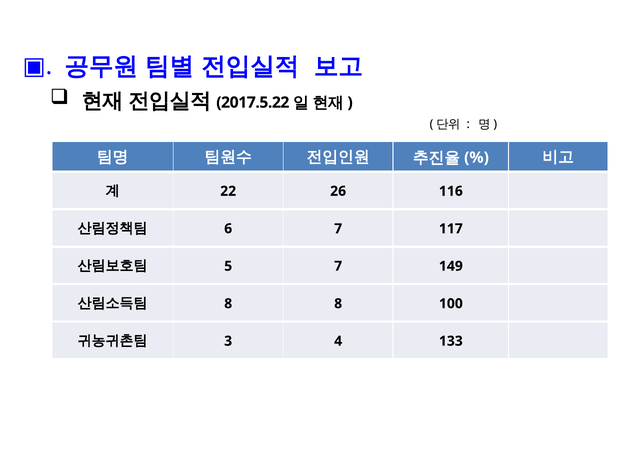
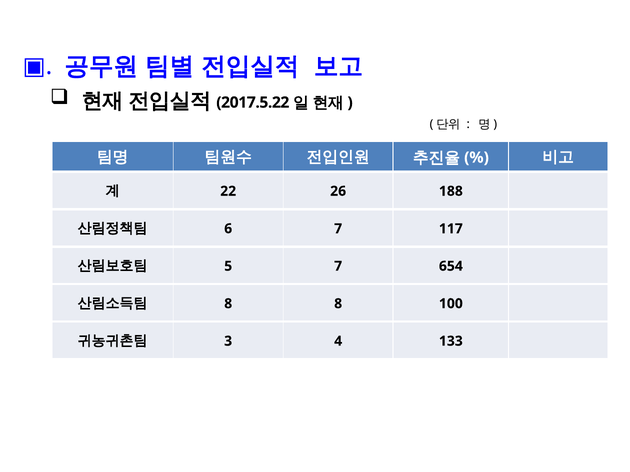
116: 116 -> 188
149: 149 -> 654
